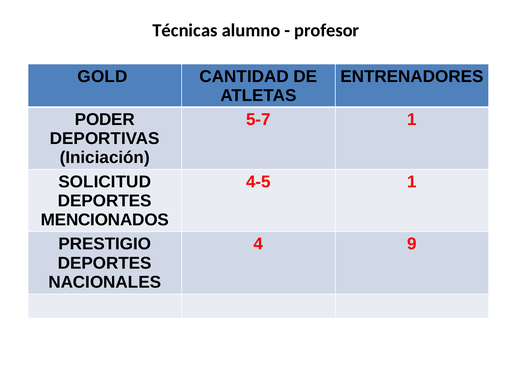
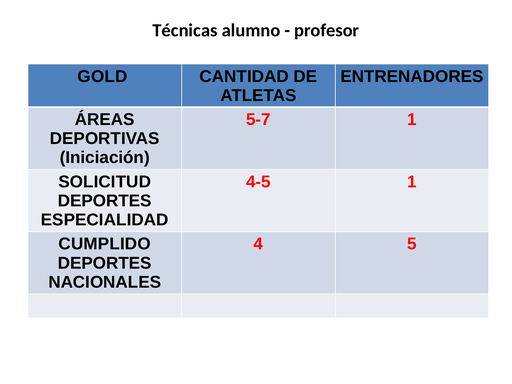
PODER: PODER -> ÁREAS
MENCIONADOS: MENCIONADOS -> ESPECIALIDAD
PRESTIGIO: PRESTIGIO -> CUMPLIDO
9: 9 -> 5
